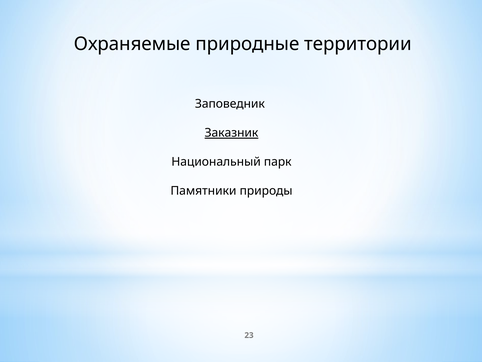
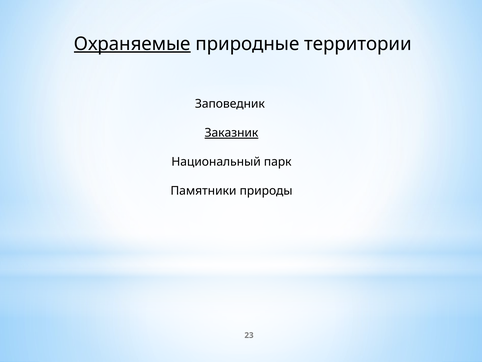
Охраняемые underline: none -> present
